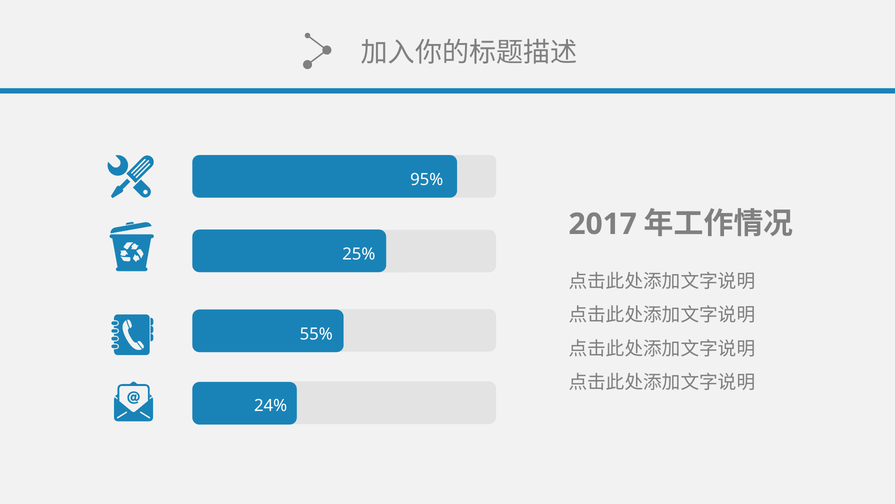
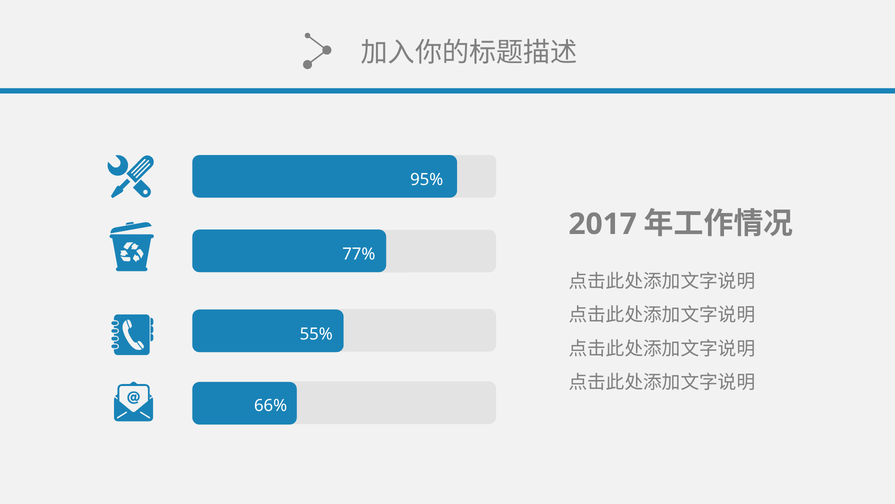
25%: 25% -> 77%
24%: 24% -> 66%
